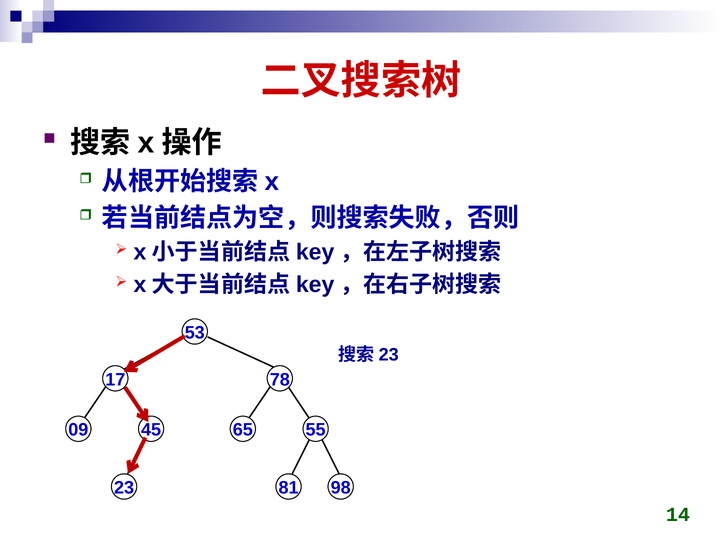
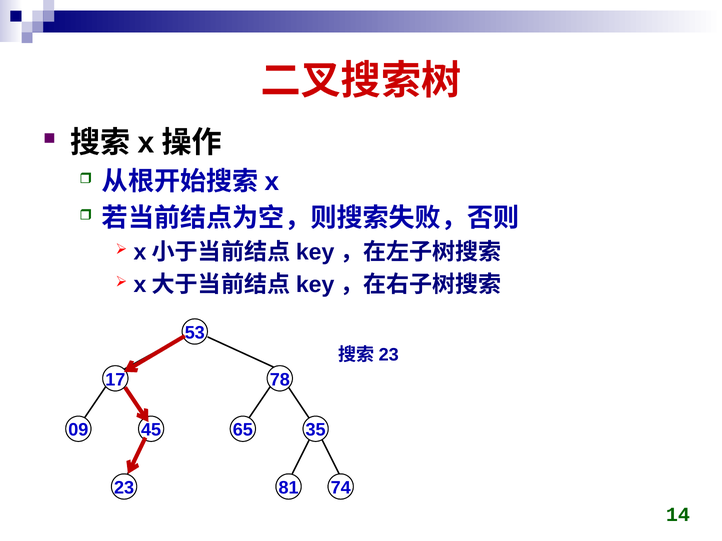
55: 55 -> 35
98: 98 -> 74
